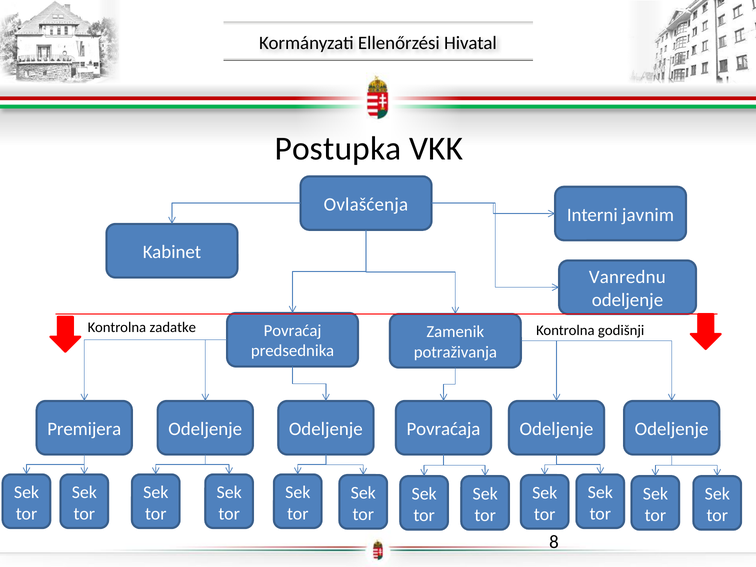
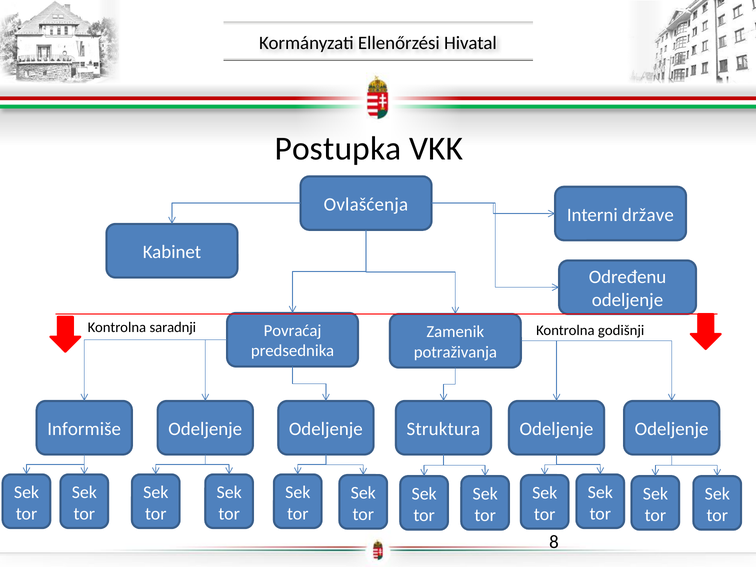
javnim: javnim -> države
Vanrednu: Vanrednu -> Određenu
zadatke: zadatke -> saradnji
Premijera: Premijera -> Informiše
Povraćaja: Povraćaja -> Struktura
